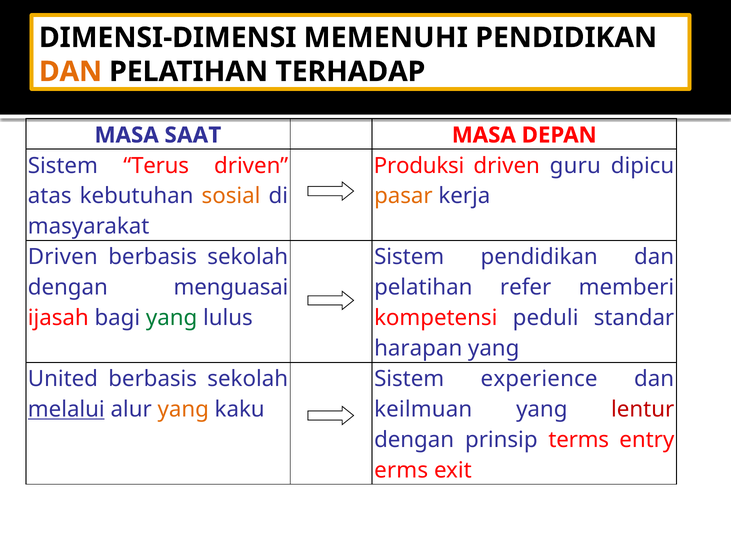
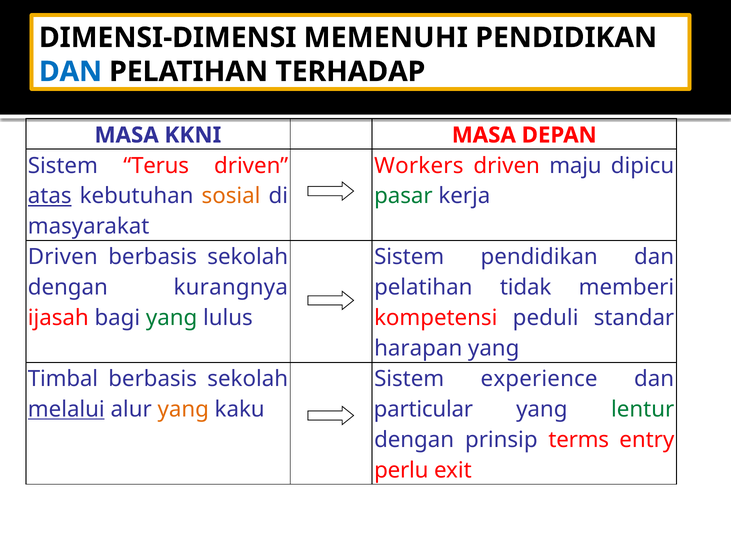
DAN at (71, 72) colour: orange -> blue
SAAT: SAAT -> KKNI
Produksi: Produksi -> Workers
guru: guru -> maju
atas underline: none -> present
pasar colour: orange -> green
menguasai: menguasai -> kurangnya
refer: refer -> tidak
United: United -> Timbal
keilmuan: keilmuan -> particular
lentur colour: red -> green
erms: erms -> perlu
